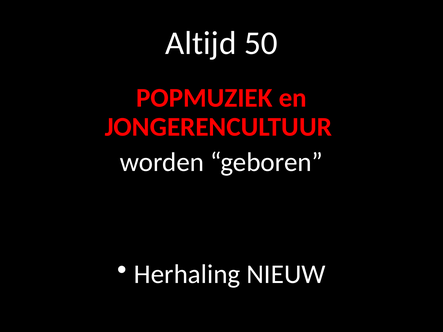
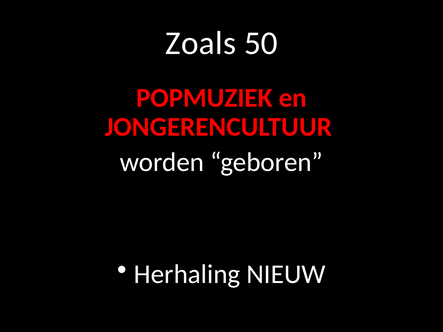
Altijd: Altijd -> Zoals
